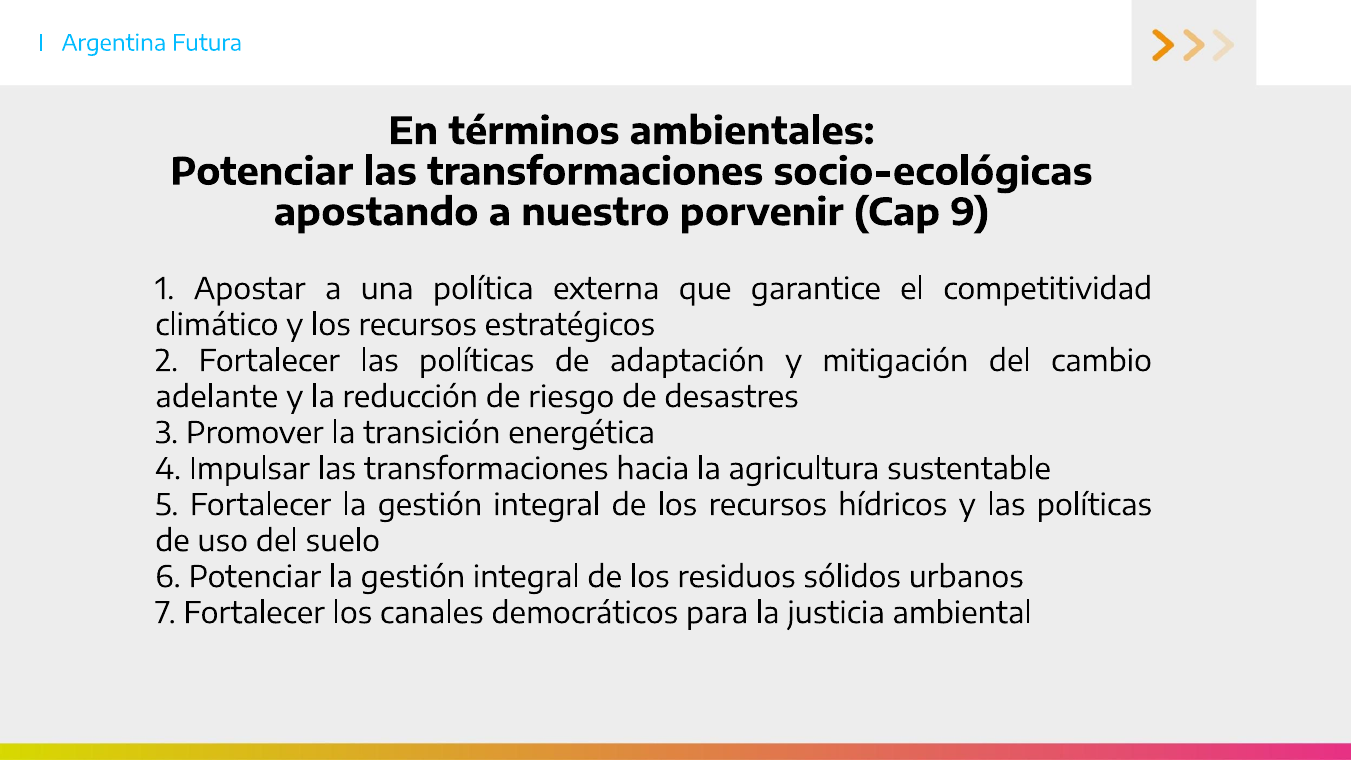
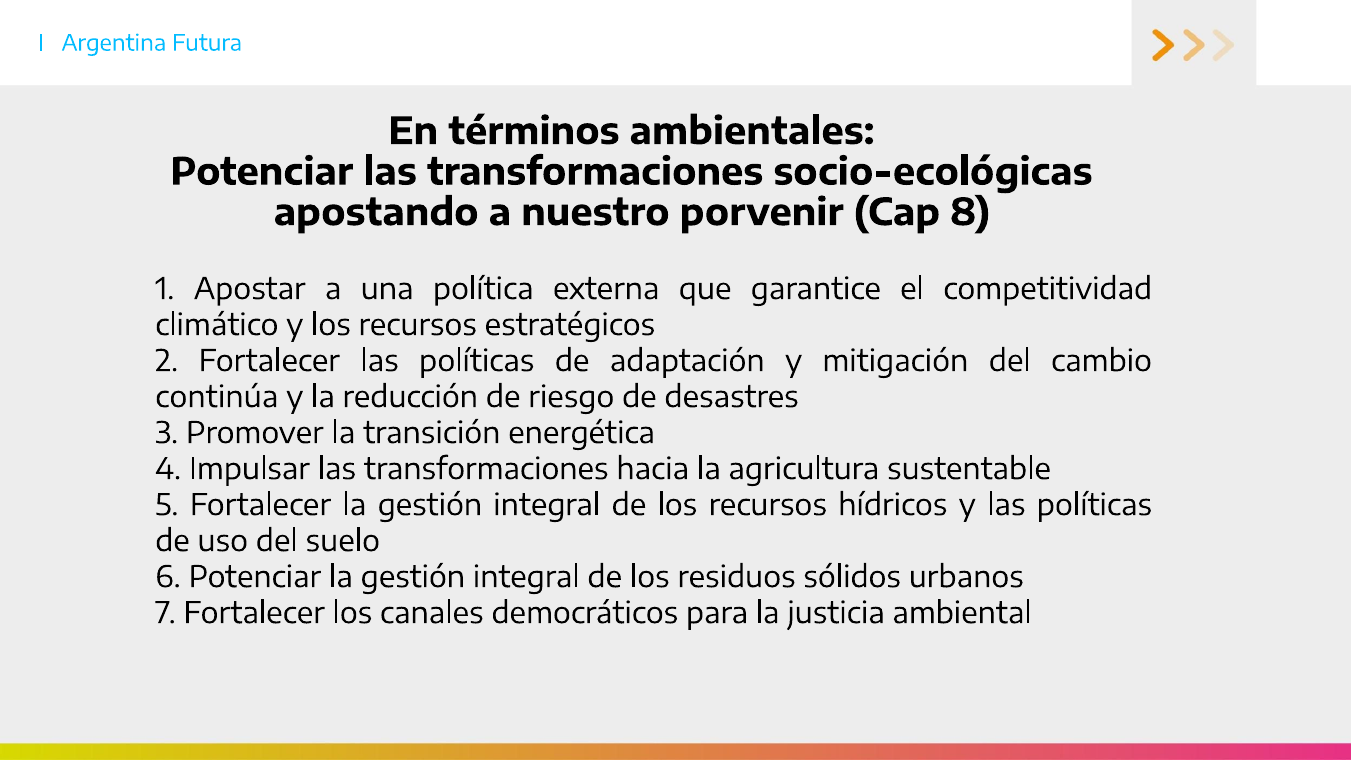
9: 9 -> 8
adelante: adelante -> continúa
